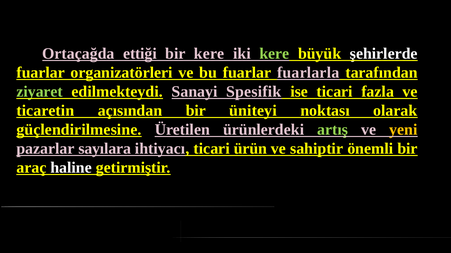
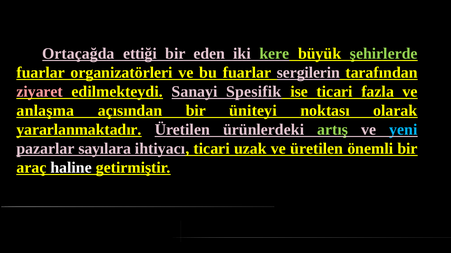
bir kere: kere -> eden
şehirlerde colour: white -> light green
fuarlarla: fuarlarla -> sergilerin
ziyaret colour: light green -> pink
ticaretin: ticaretin -> anlaşma
güçlendirilmesine: güçlendirilmesine -> yararlanmaktadır
yeni colour: yellow -> light blue
ürün: ürün -> uzak
ve sahiptir: sahiptir -> üretilen
